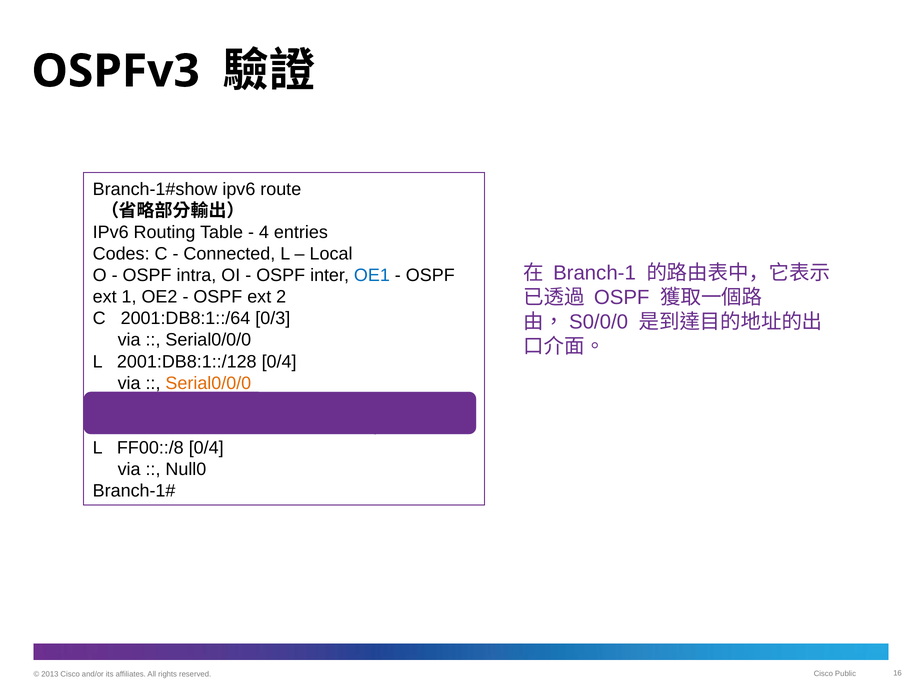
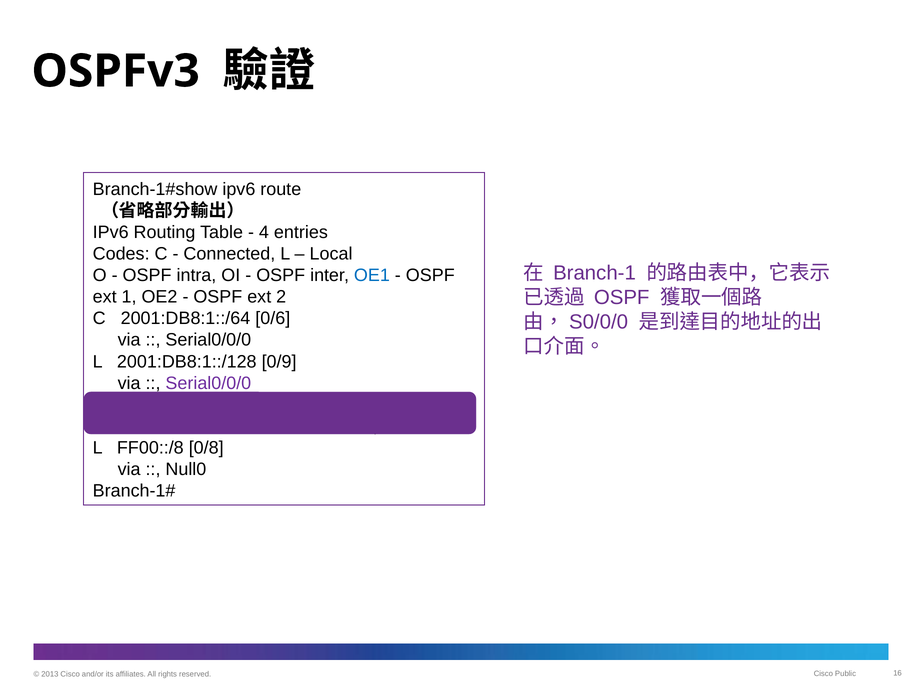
0/3: 0/3 -> 0/6
2001:DB8:1::/128 0/4: 0/4 -> 0/9
Serial0/0/0 at (208, 383) colour: orange -> purple
FF00::/8 0/4: 0/4 -> 0/8
